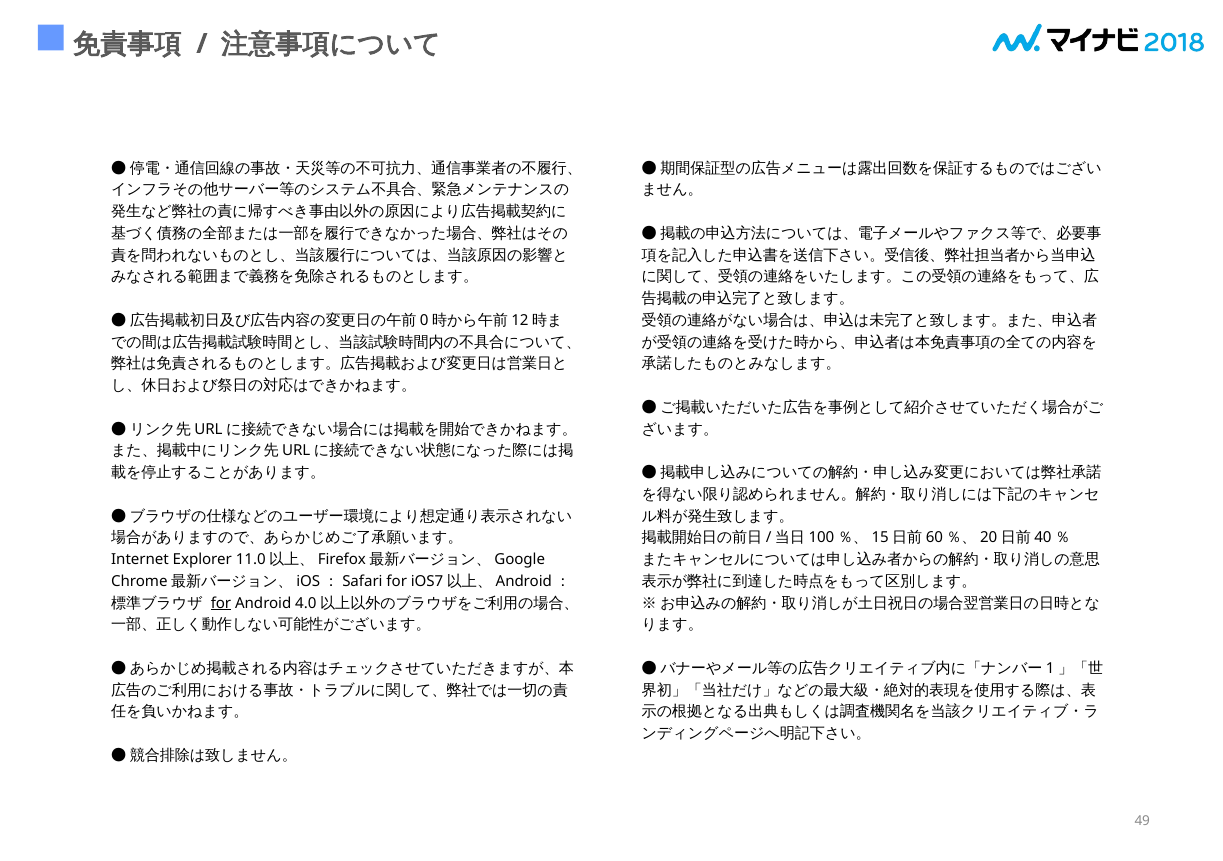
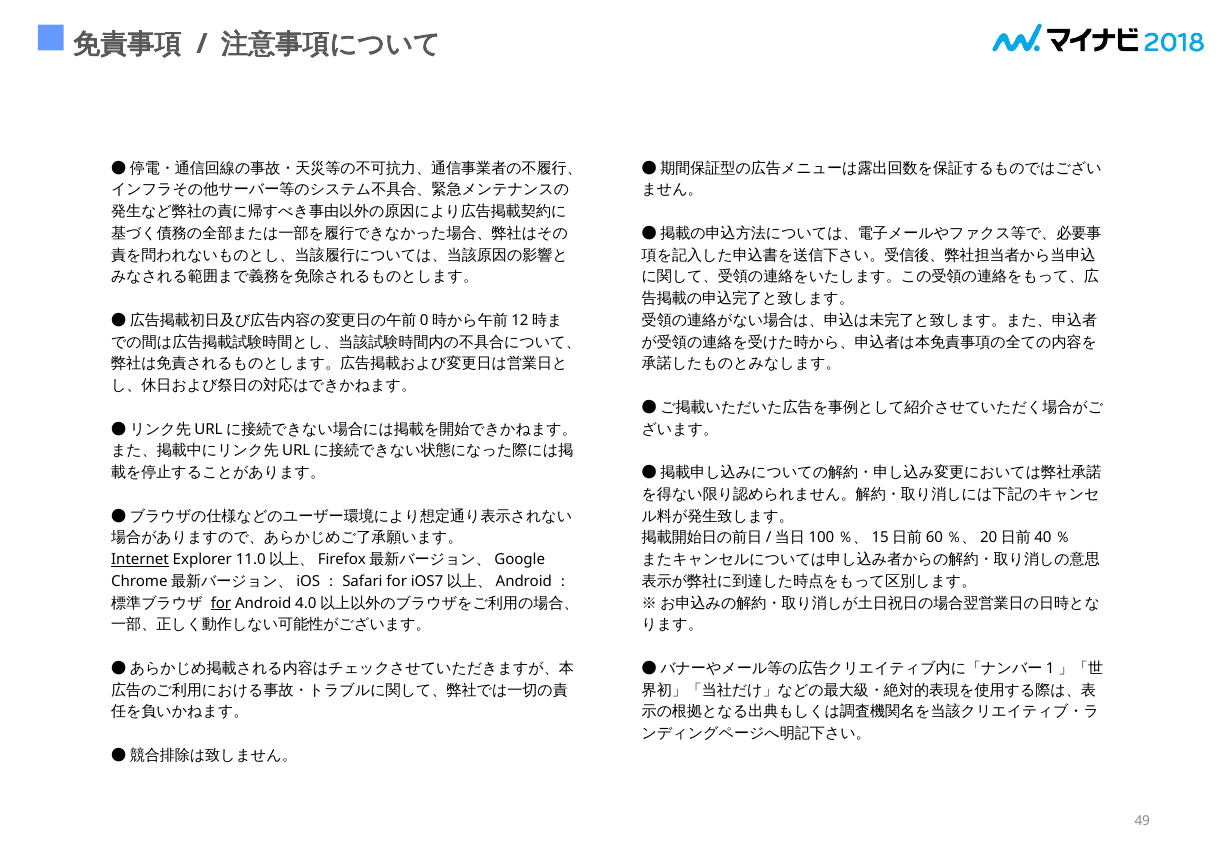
Internet underline: none -> present
